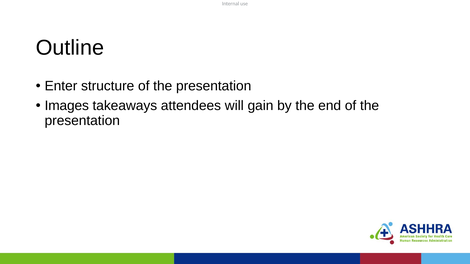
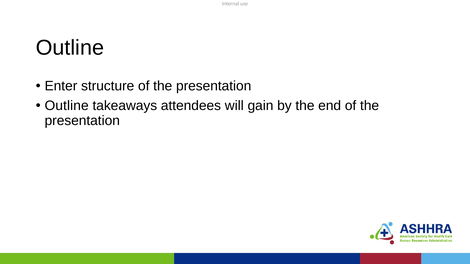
Images at (67, 106): Images -> Outline
